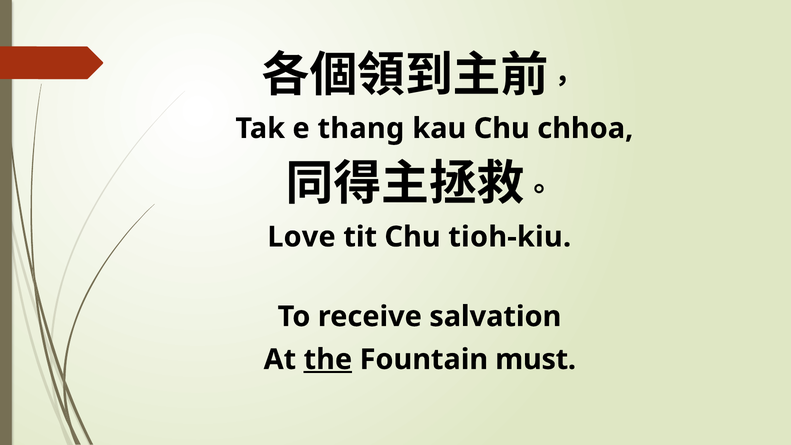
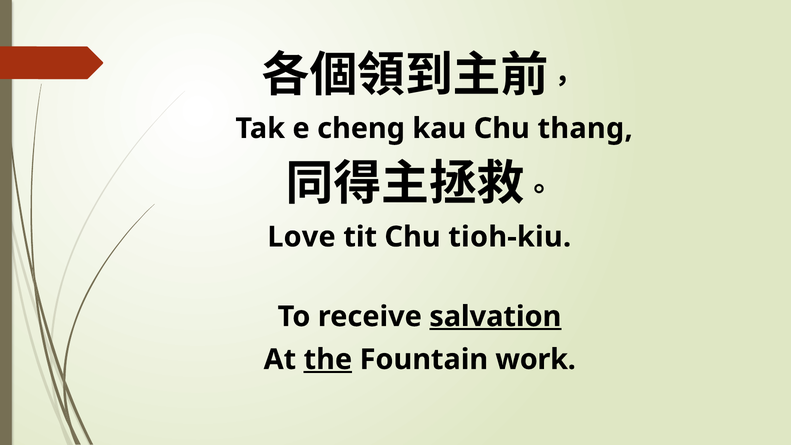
thang: thang -> cheng
chhoa: chhoa -> thang
salvation underline: none -> present
must: must -> work
